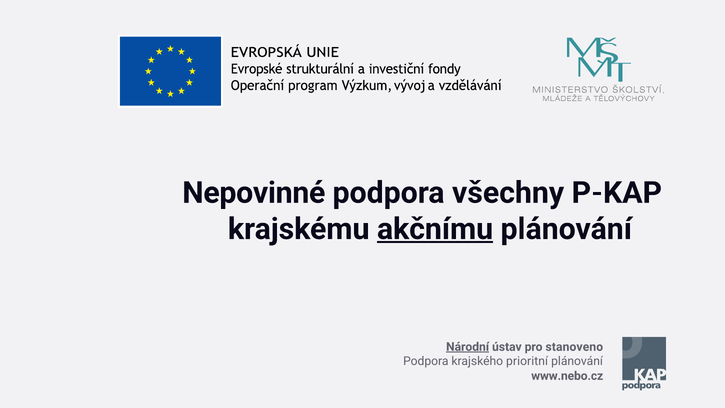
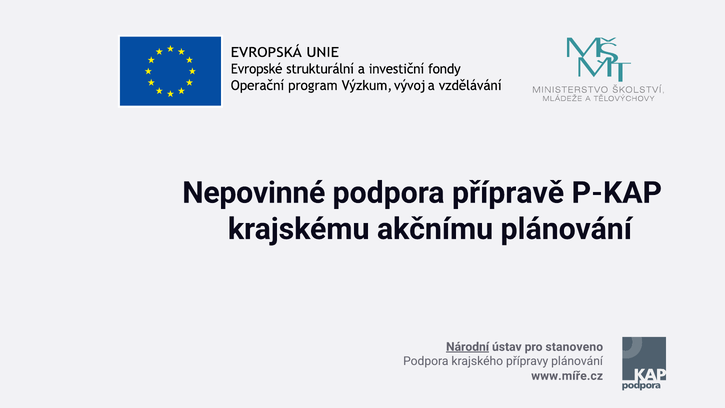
všechny: všechny -> přípravě
akčnímu underline: present -> none
prioritní: prioritní -> přípravy
www.nebo.cz: www.nebo.cz -> www.míře.cz
